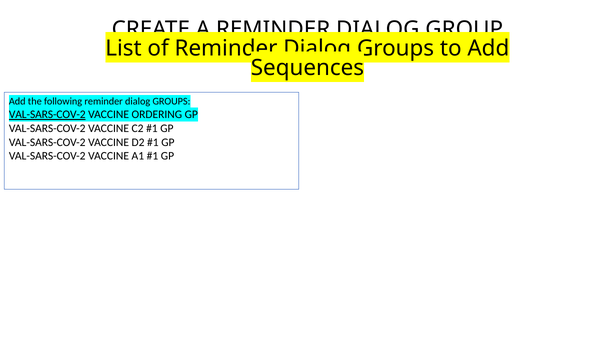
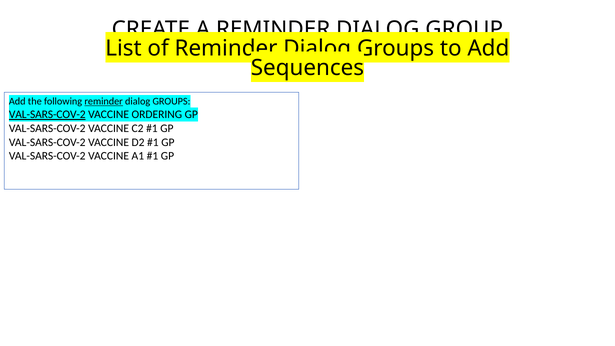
reminder at (104, 101) underline: none -> present
